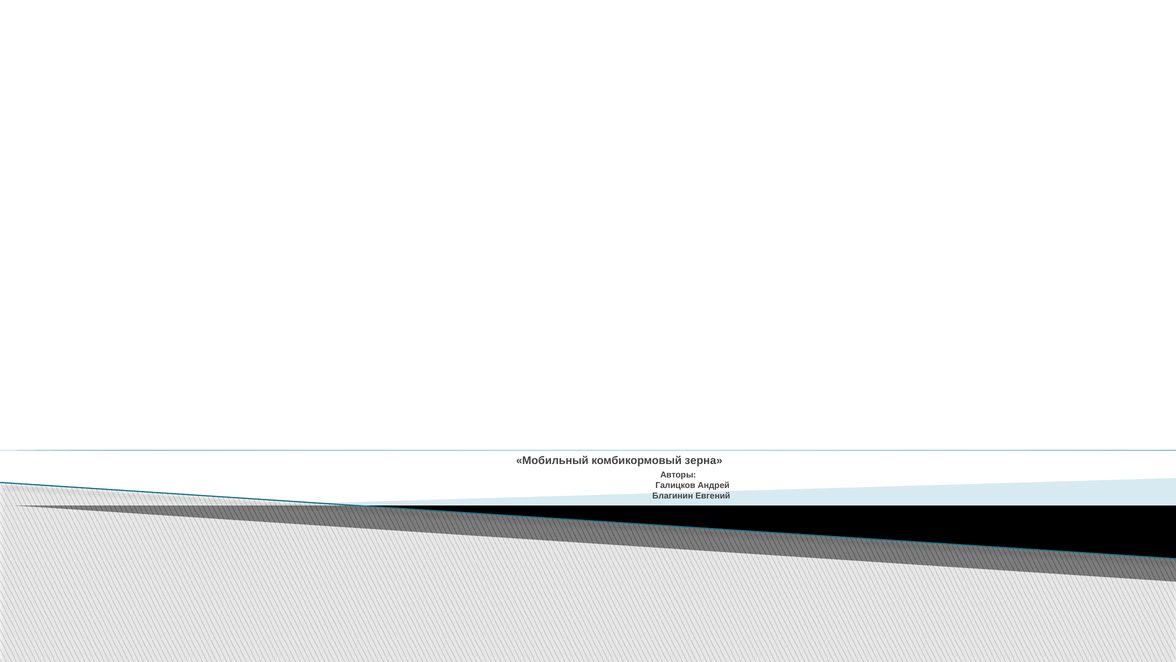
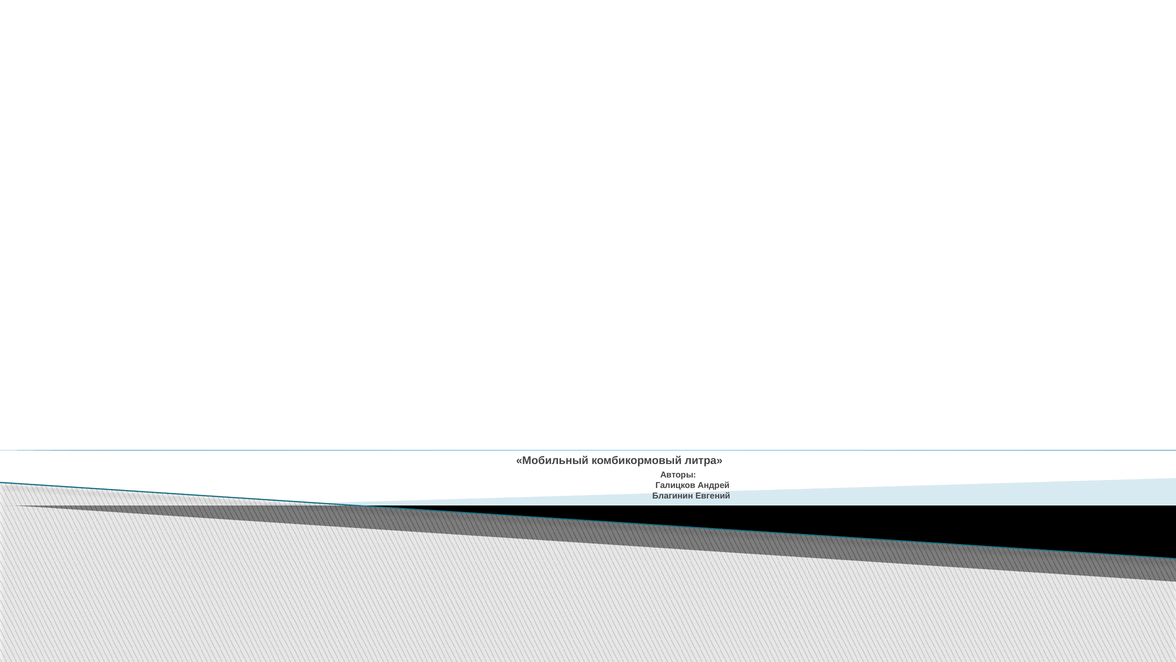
зерна: зерна -> литра
